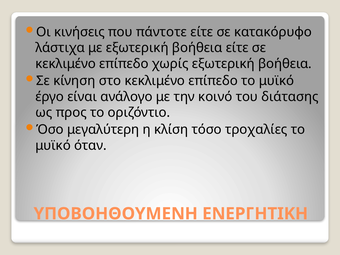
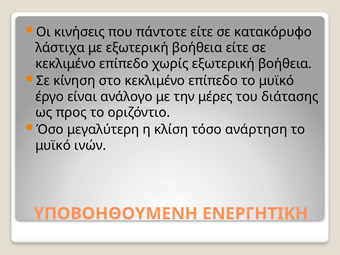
κοινό: κοινό -> μέρες
τροχαλίες: τροχαλίες -> ανάρτηση
όταν: όταν -> ινών
